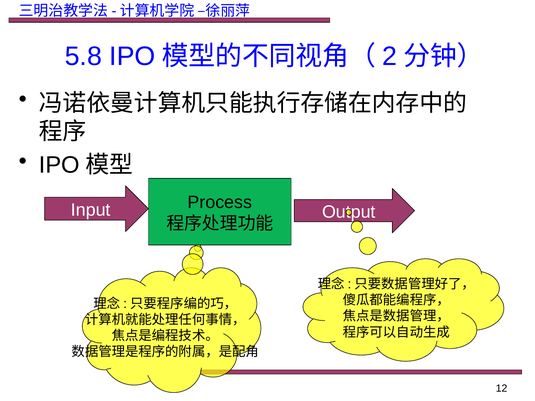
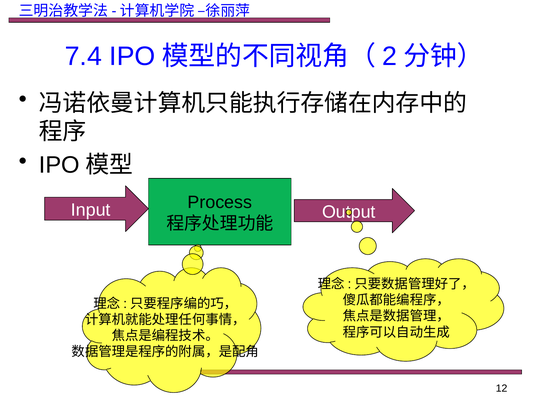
5.8: 5.8 -> 7.4
